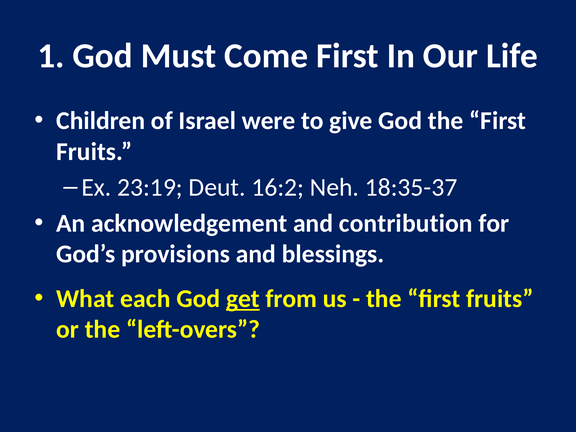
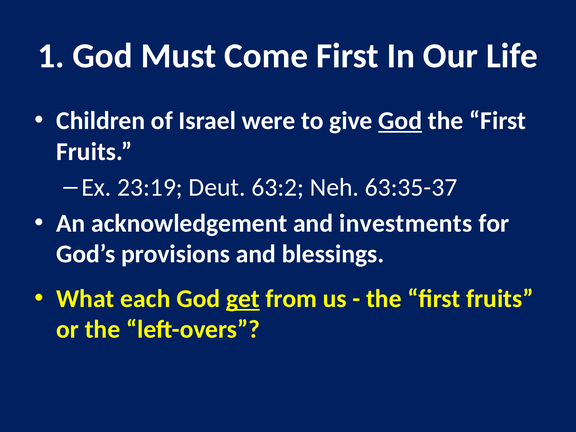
God at (400, 121) underline: none -> present
16:2: 16:2 -> 63:2
18:35-37: 18:35-37 -> 63:35-37
contribution: contribution -> investments
